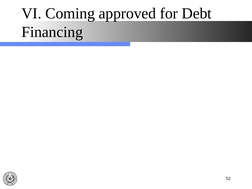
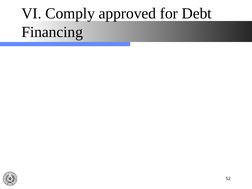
Coming: Coming -> Comply
